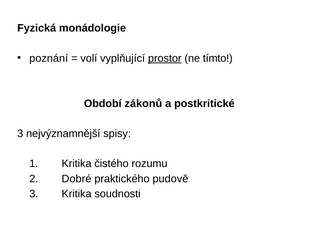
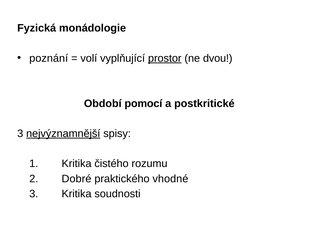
tímto: tímto -> dvou
zákonů: zákonů -> pomocí
nejvýznamnější underline: none -> present
pudově: pudově -> vhodné
